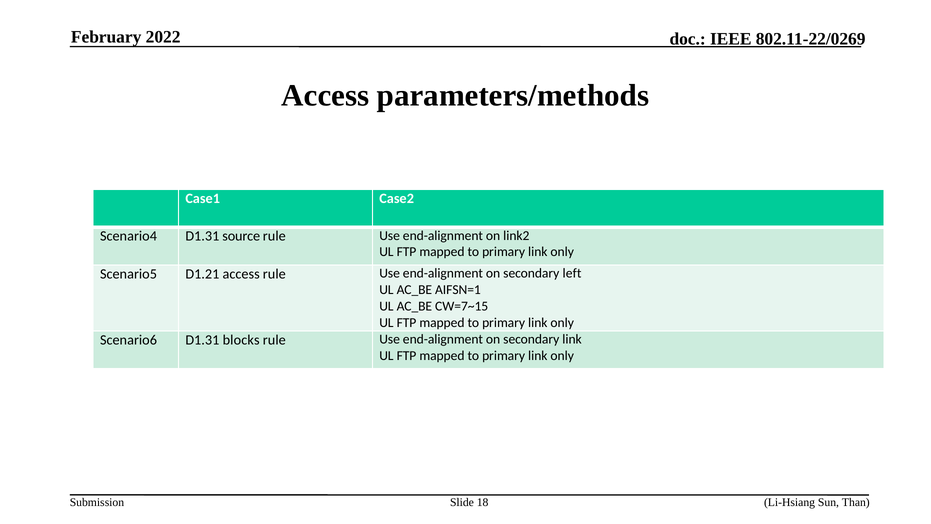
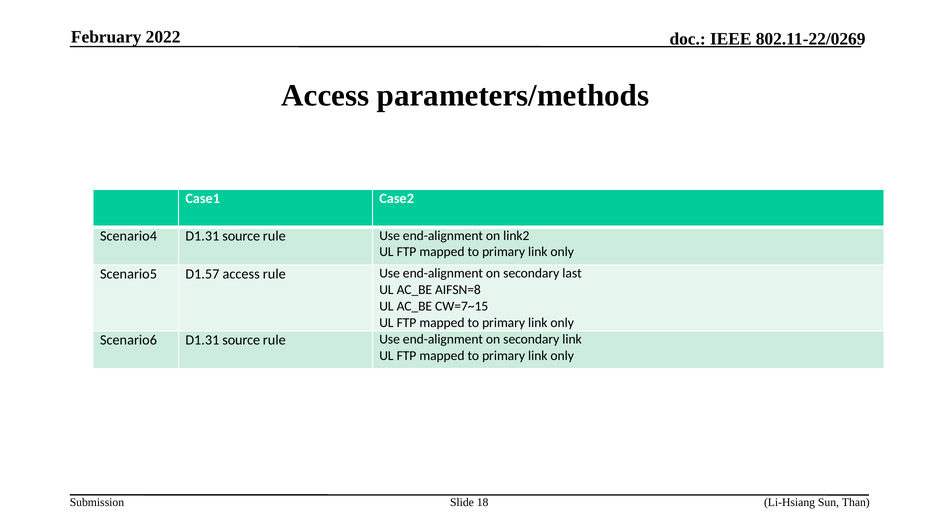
D1.21: D1.21 -> D1.57
left: left -> last
AIFSN=1: AIFSN=1 -> AIFSN=8
Scenario6 D1.31 blocks: blocks -> source
